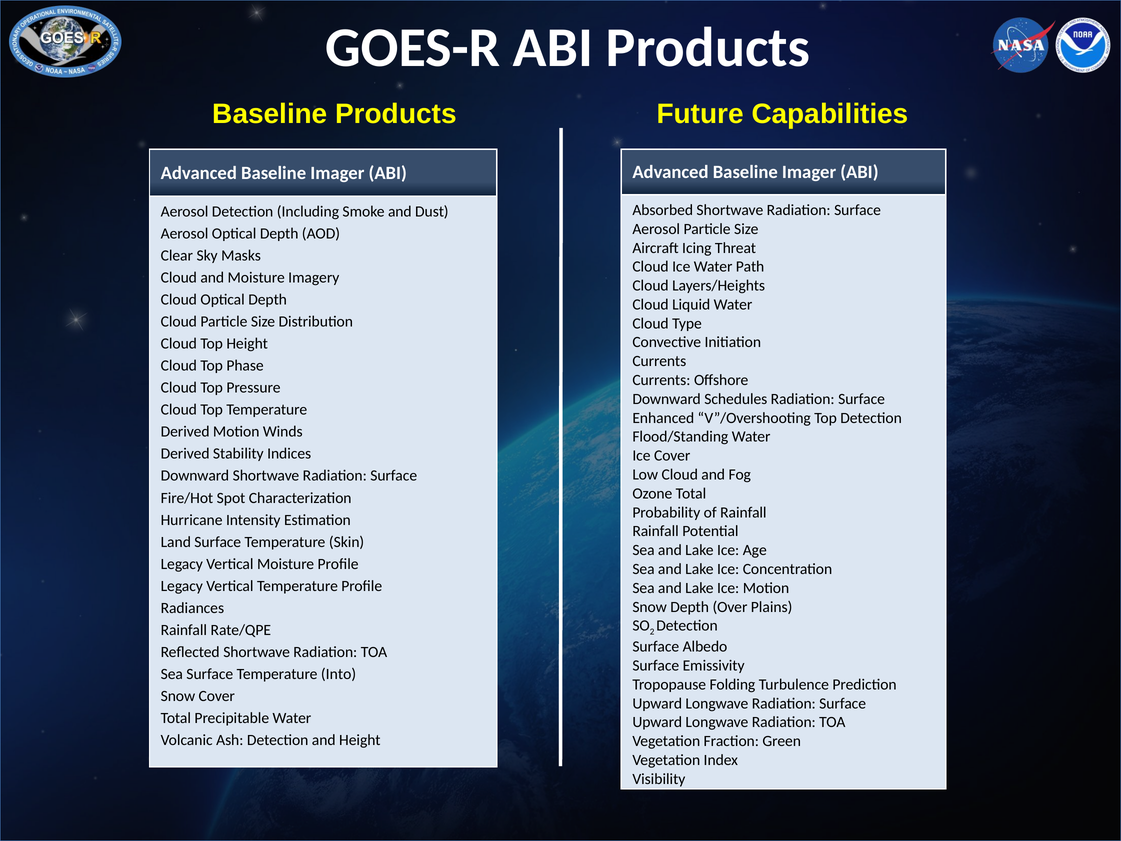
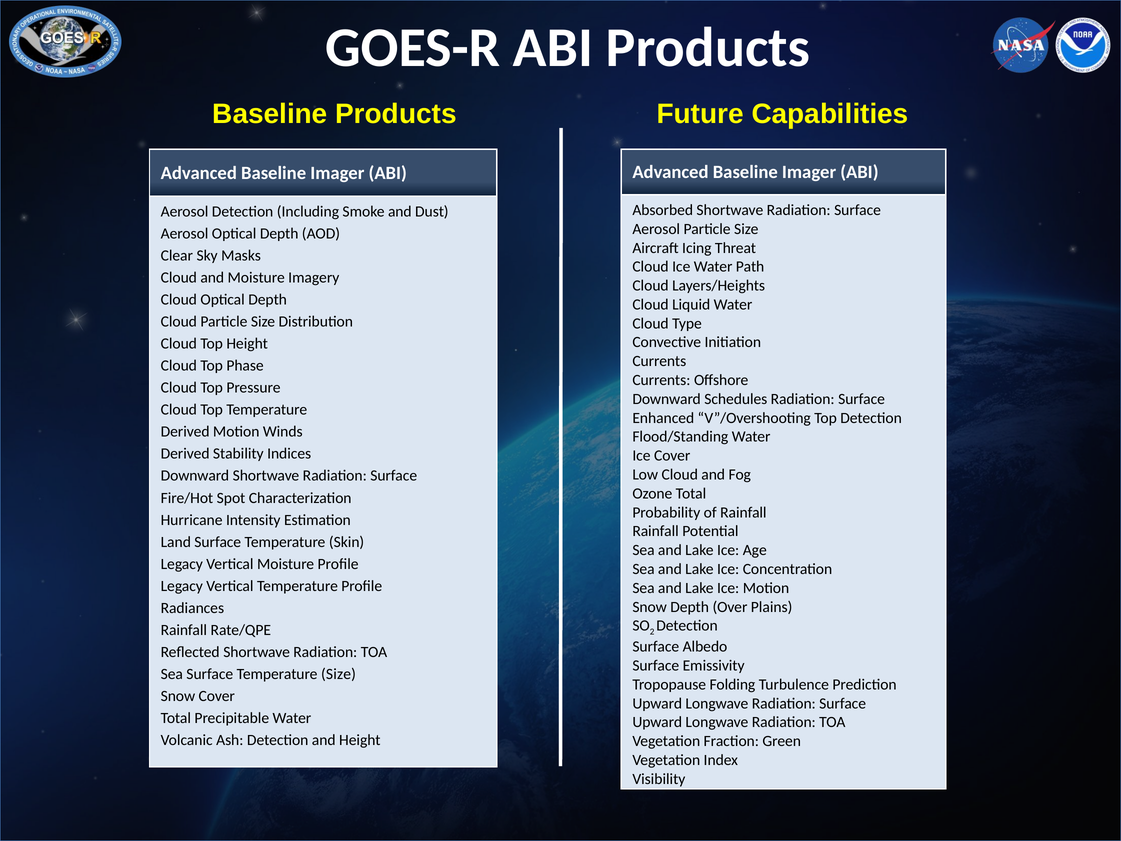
Temperature Into: Into -> Size
